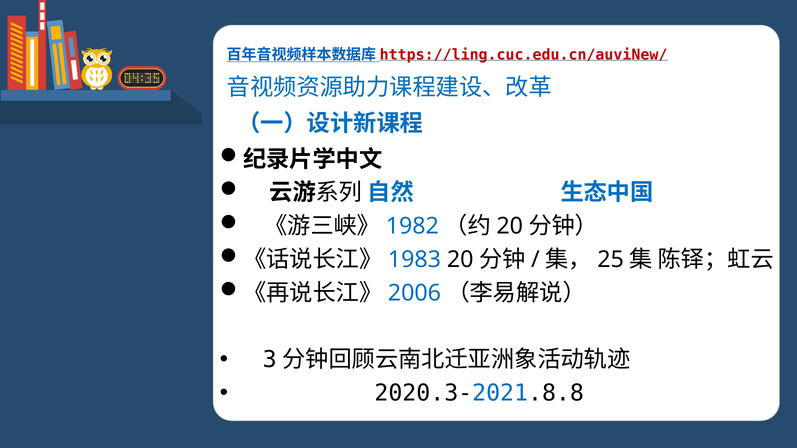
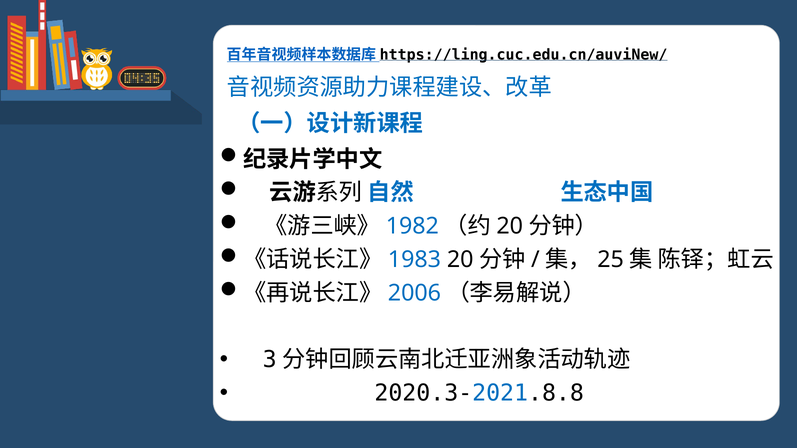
https://ling.cuc.edu.cn/auviNew/ colour: red -> black
